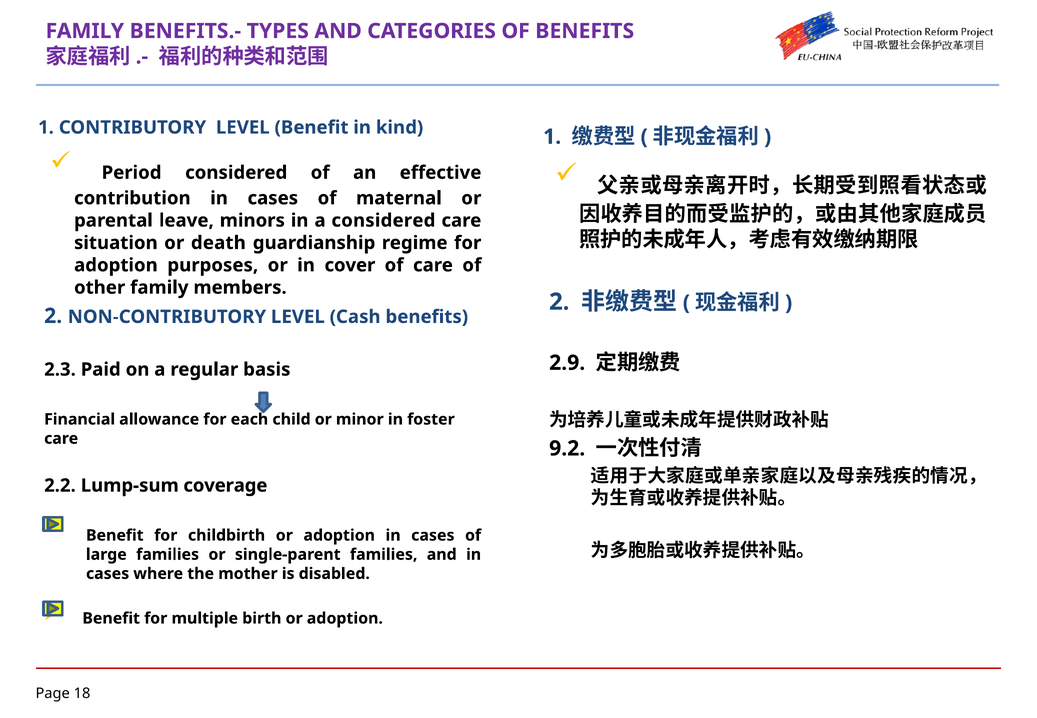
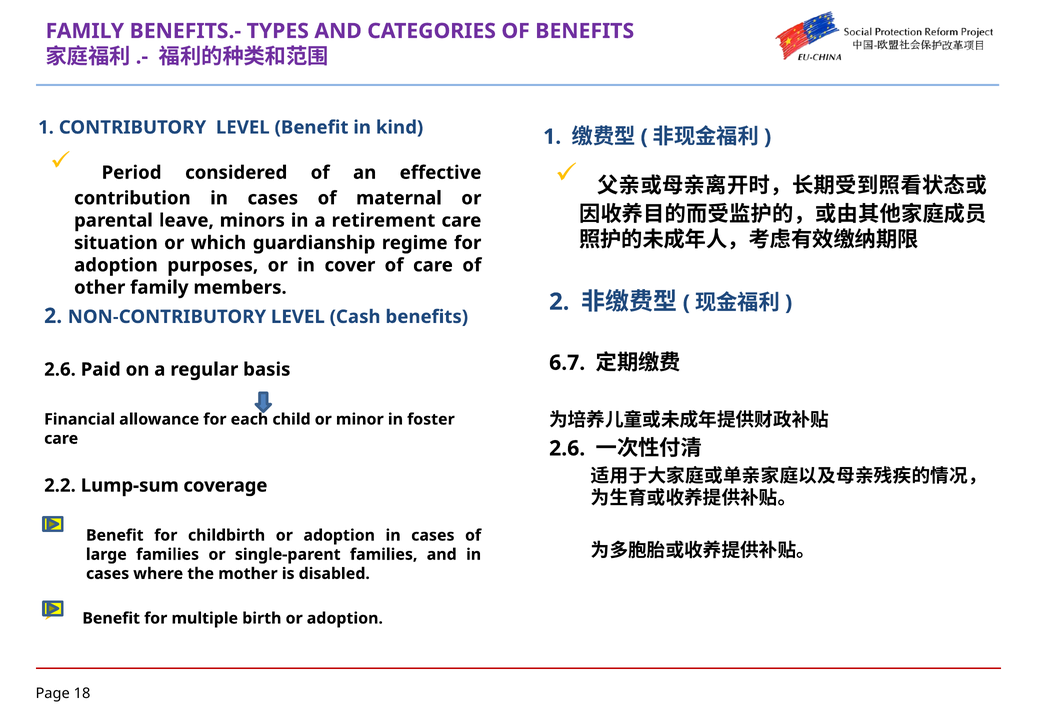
a considered: considered -> retirement
death: death -> which
2.9: 2.9 -> 6.7
2.3 at (60, 369): 2.3 -> 2.6
9.2 at (567, 448): 9.2 -> 2.6
